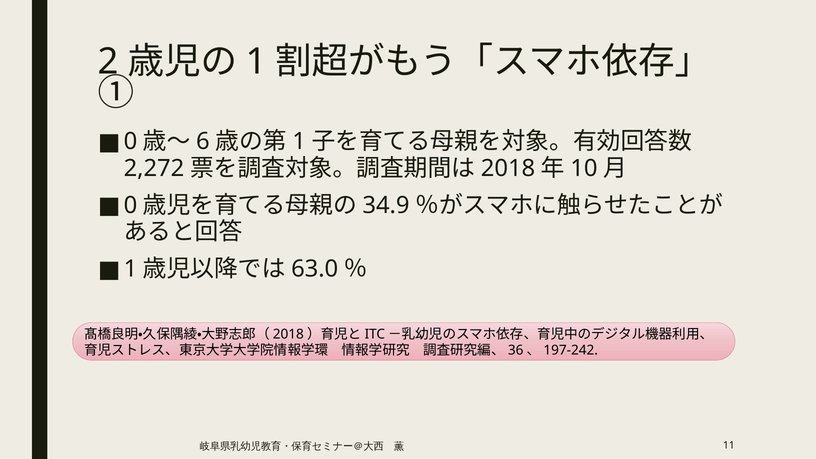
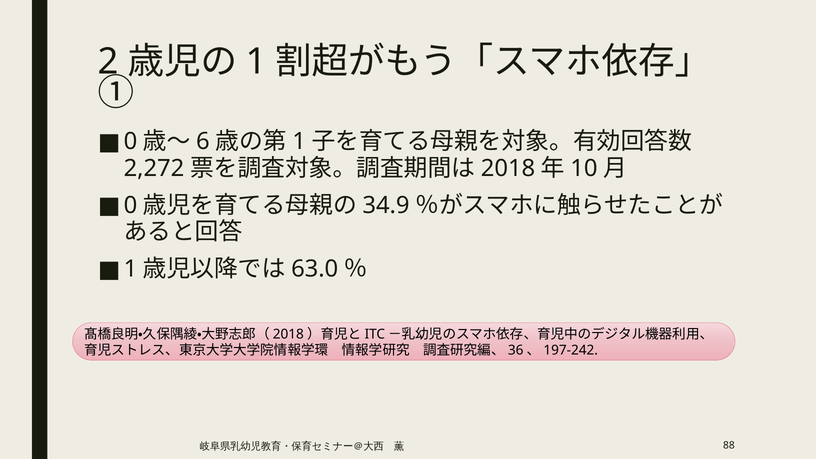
11: 11 -> 88
